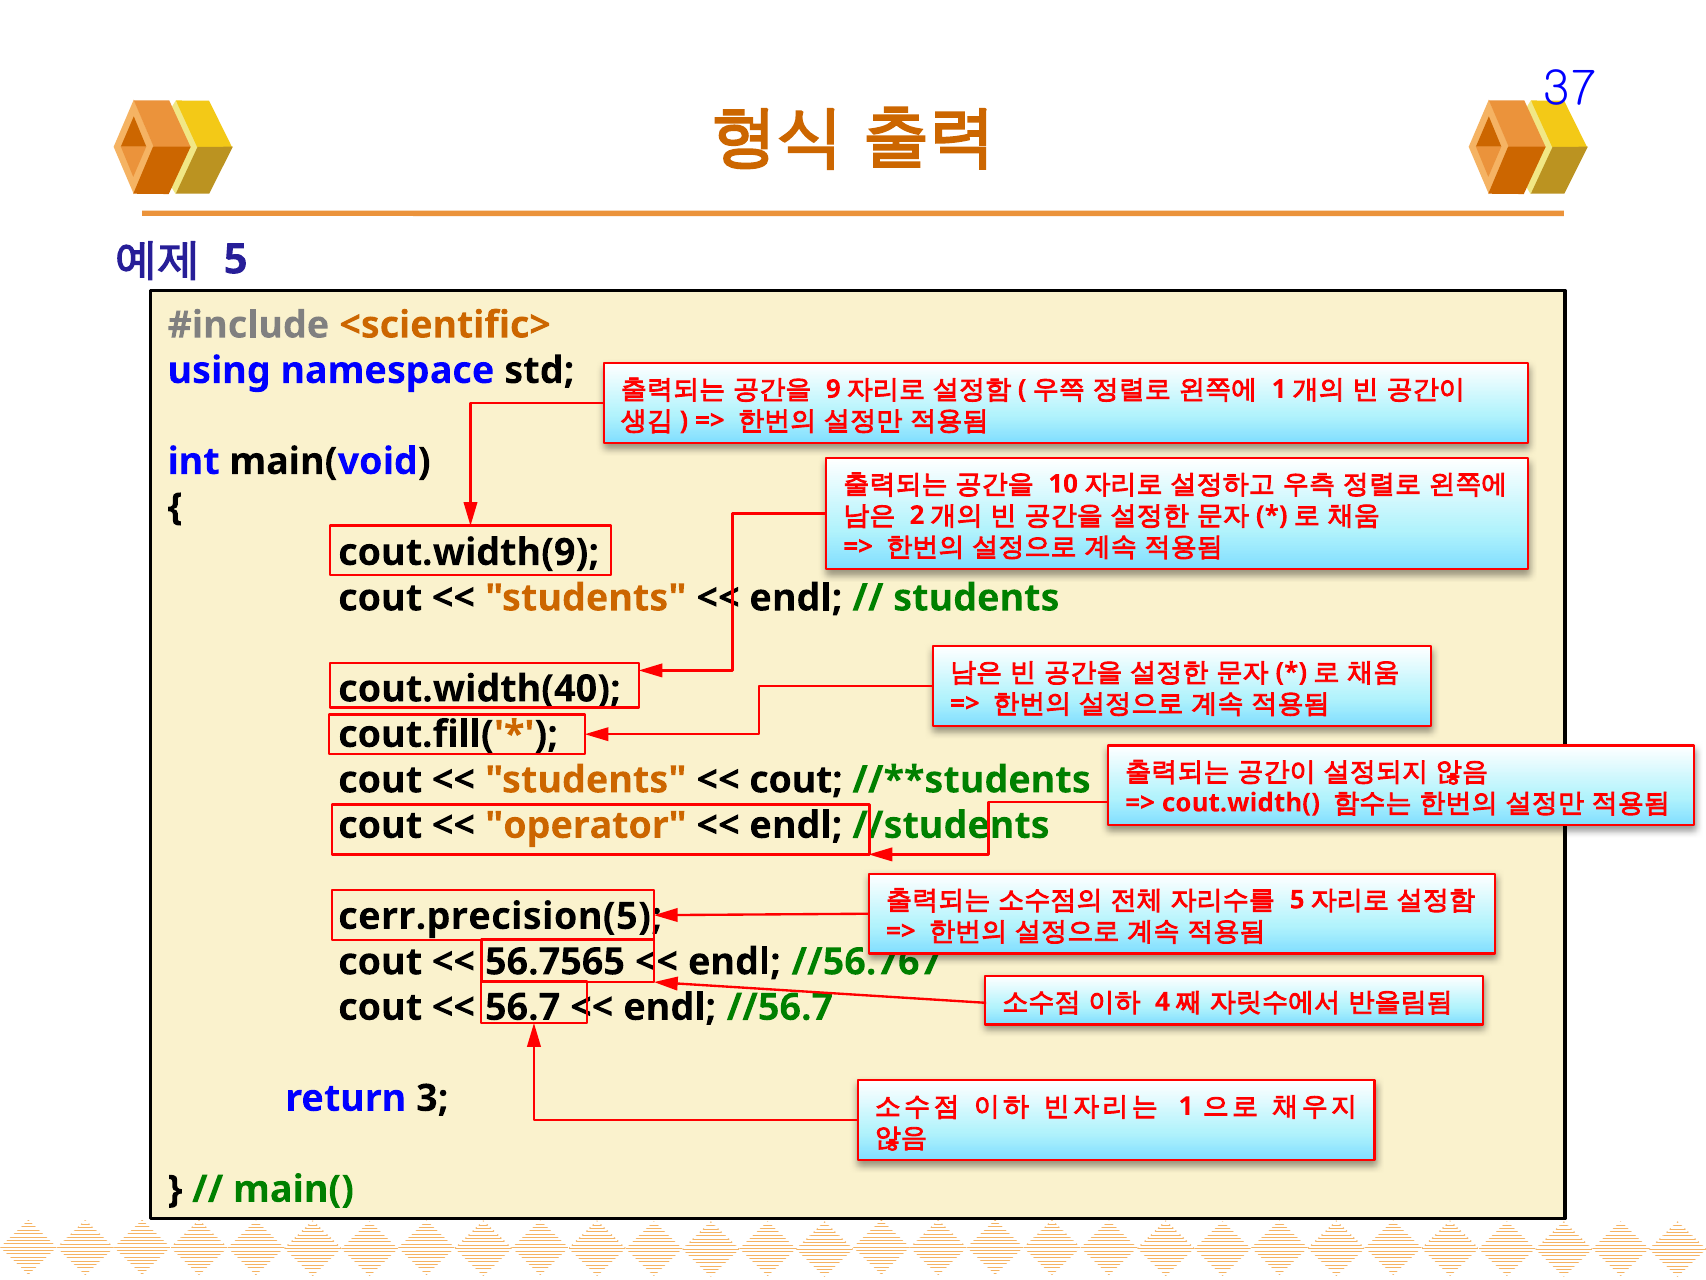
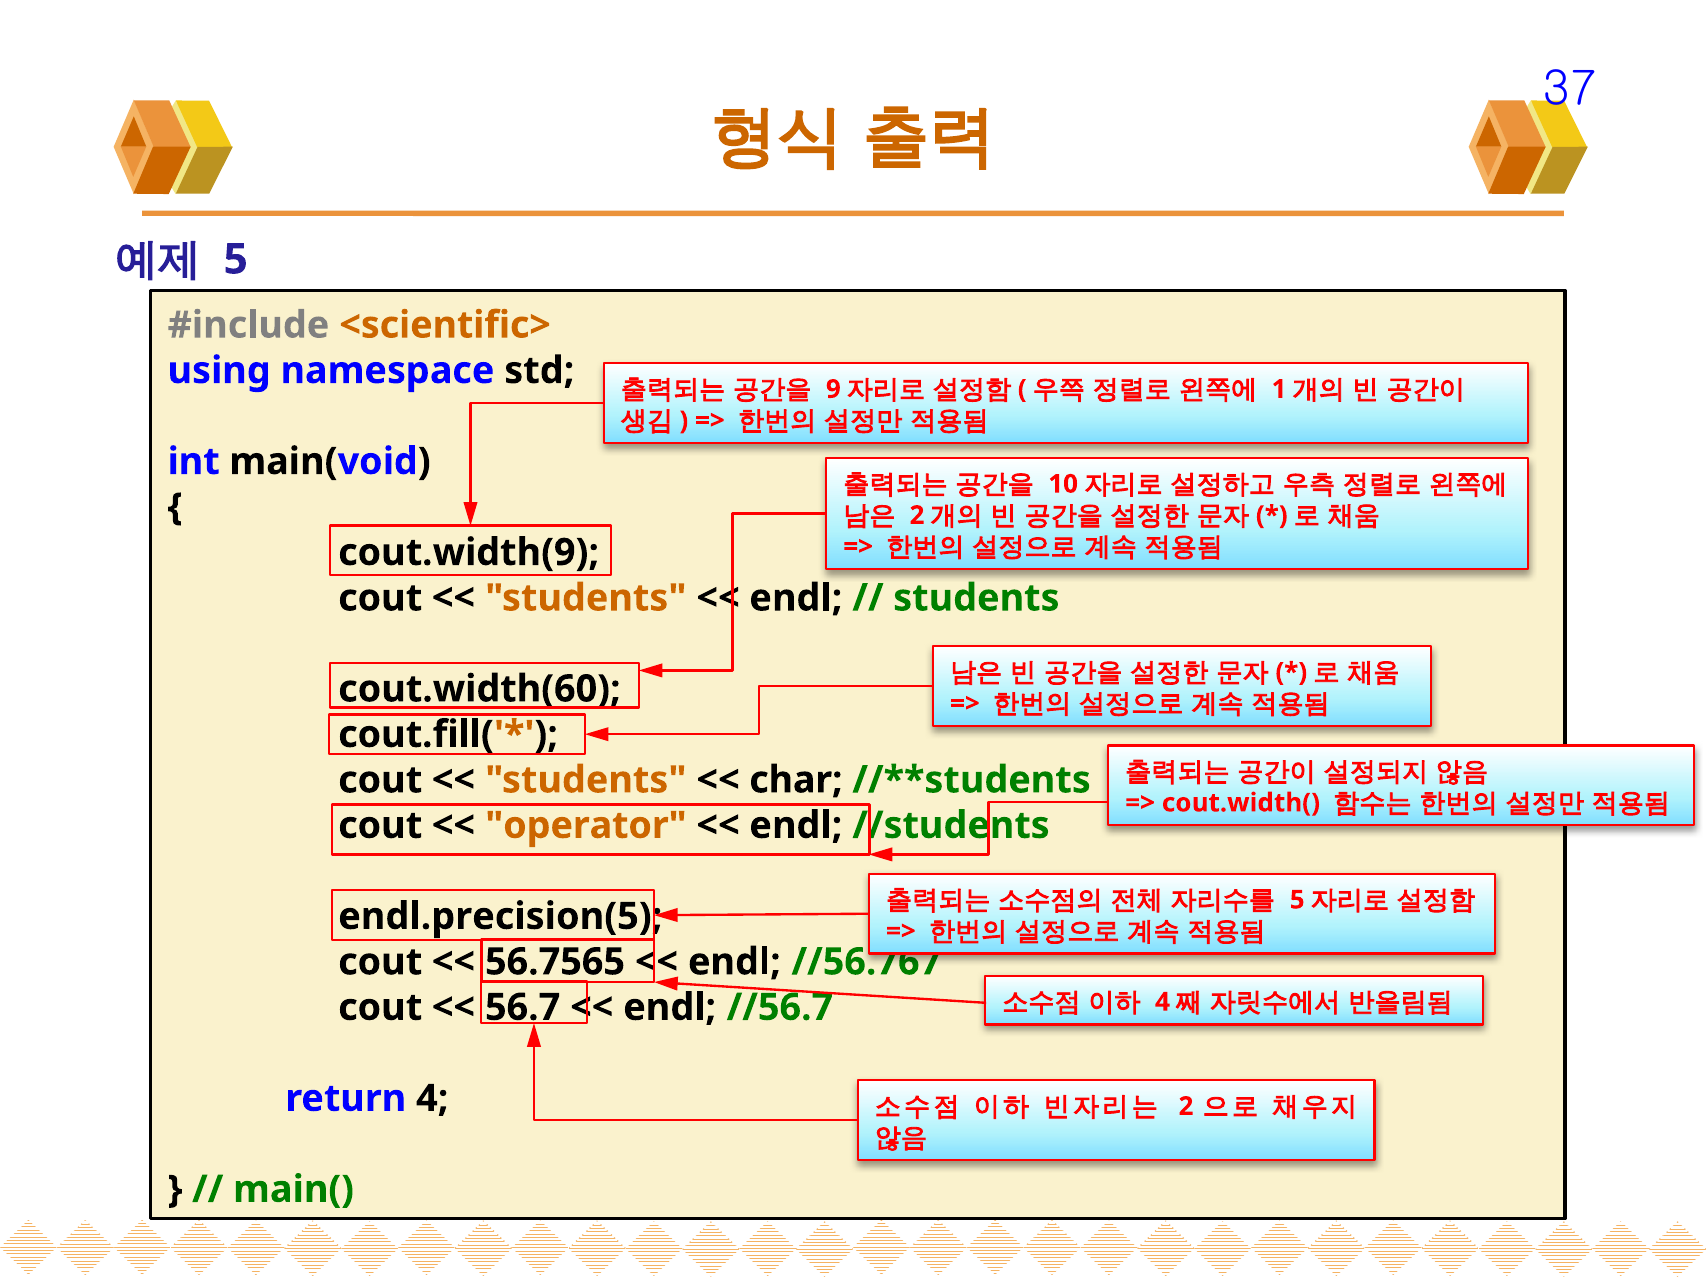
cout.width(40: cout.width(40 -> cout.width(60
cout at (796, 780): cout -> char
cerr.precision(5: cerr.precision(5 -> endl.precision(5
return 3: 3 -> 4
1 at (1186, 1106): 1 -> 2
